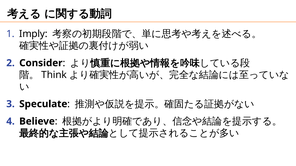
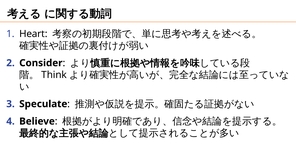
Imply: Imply -> Heart
